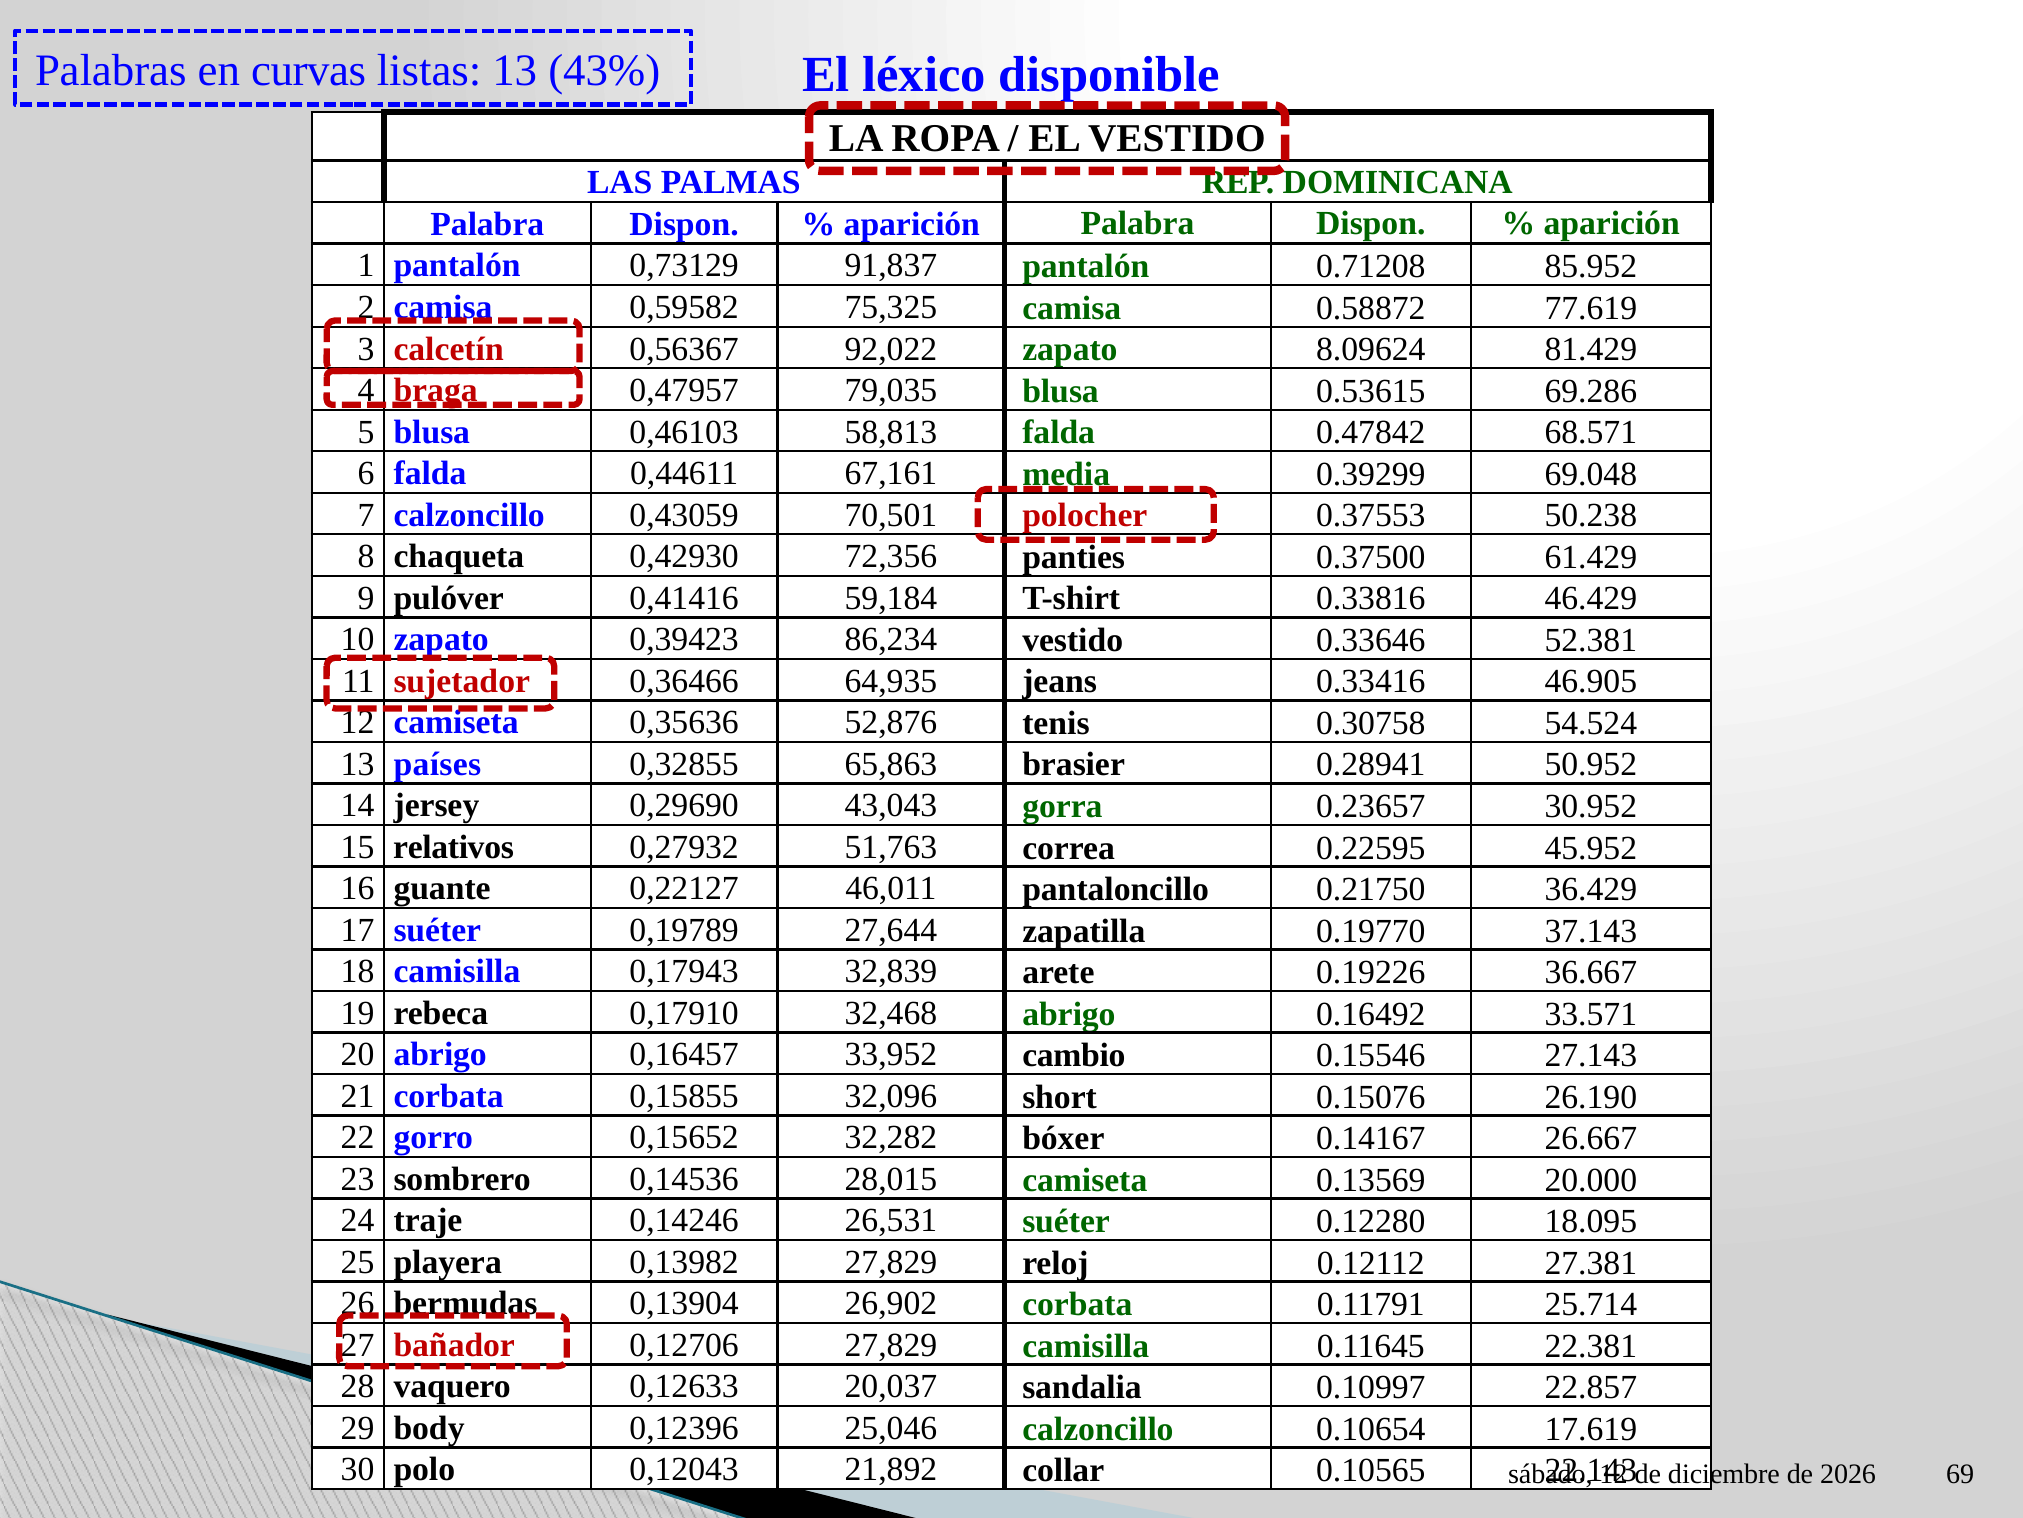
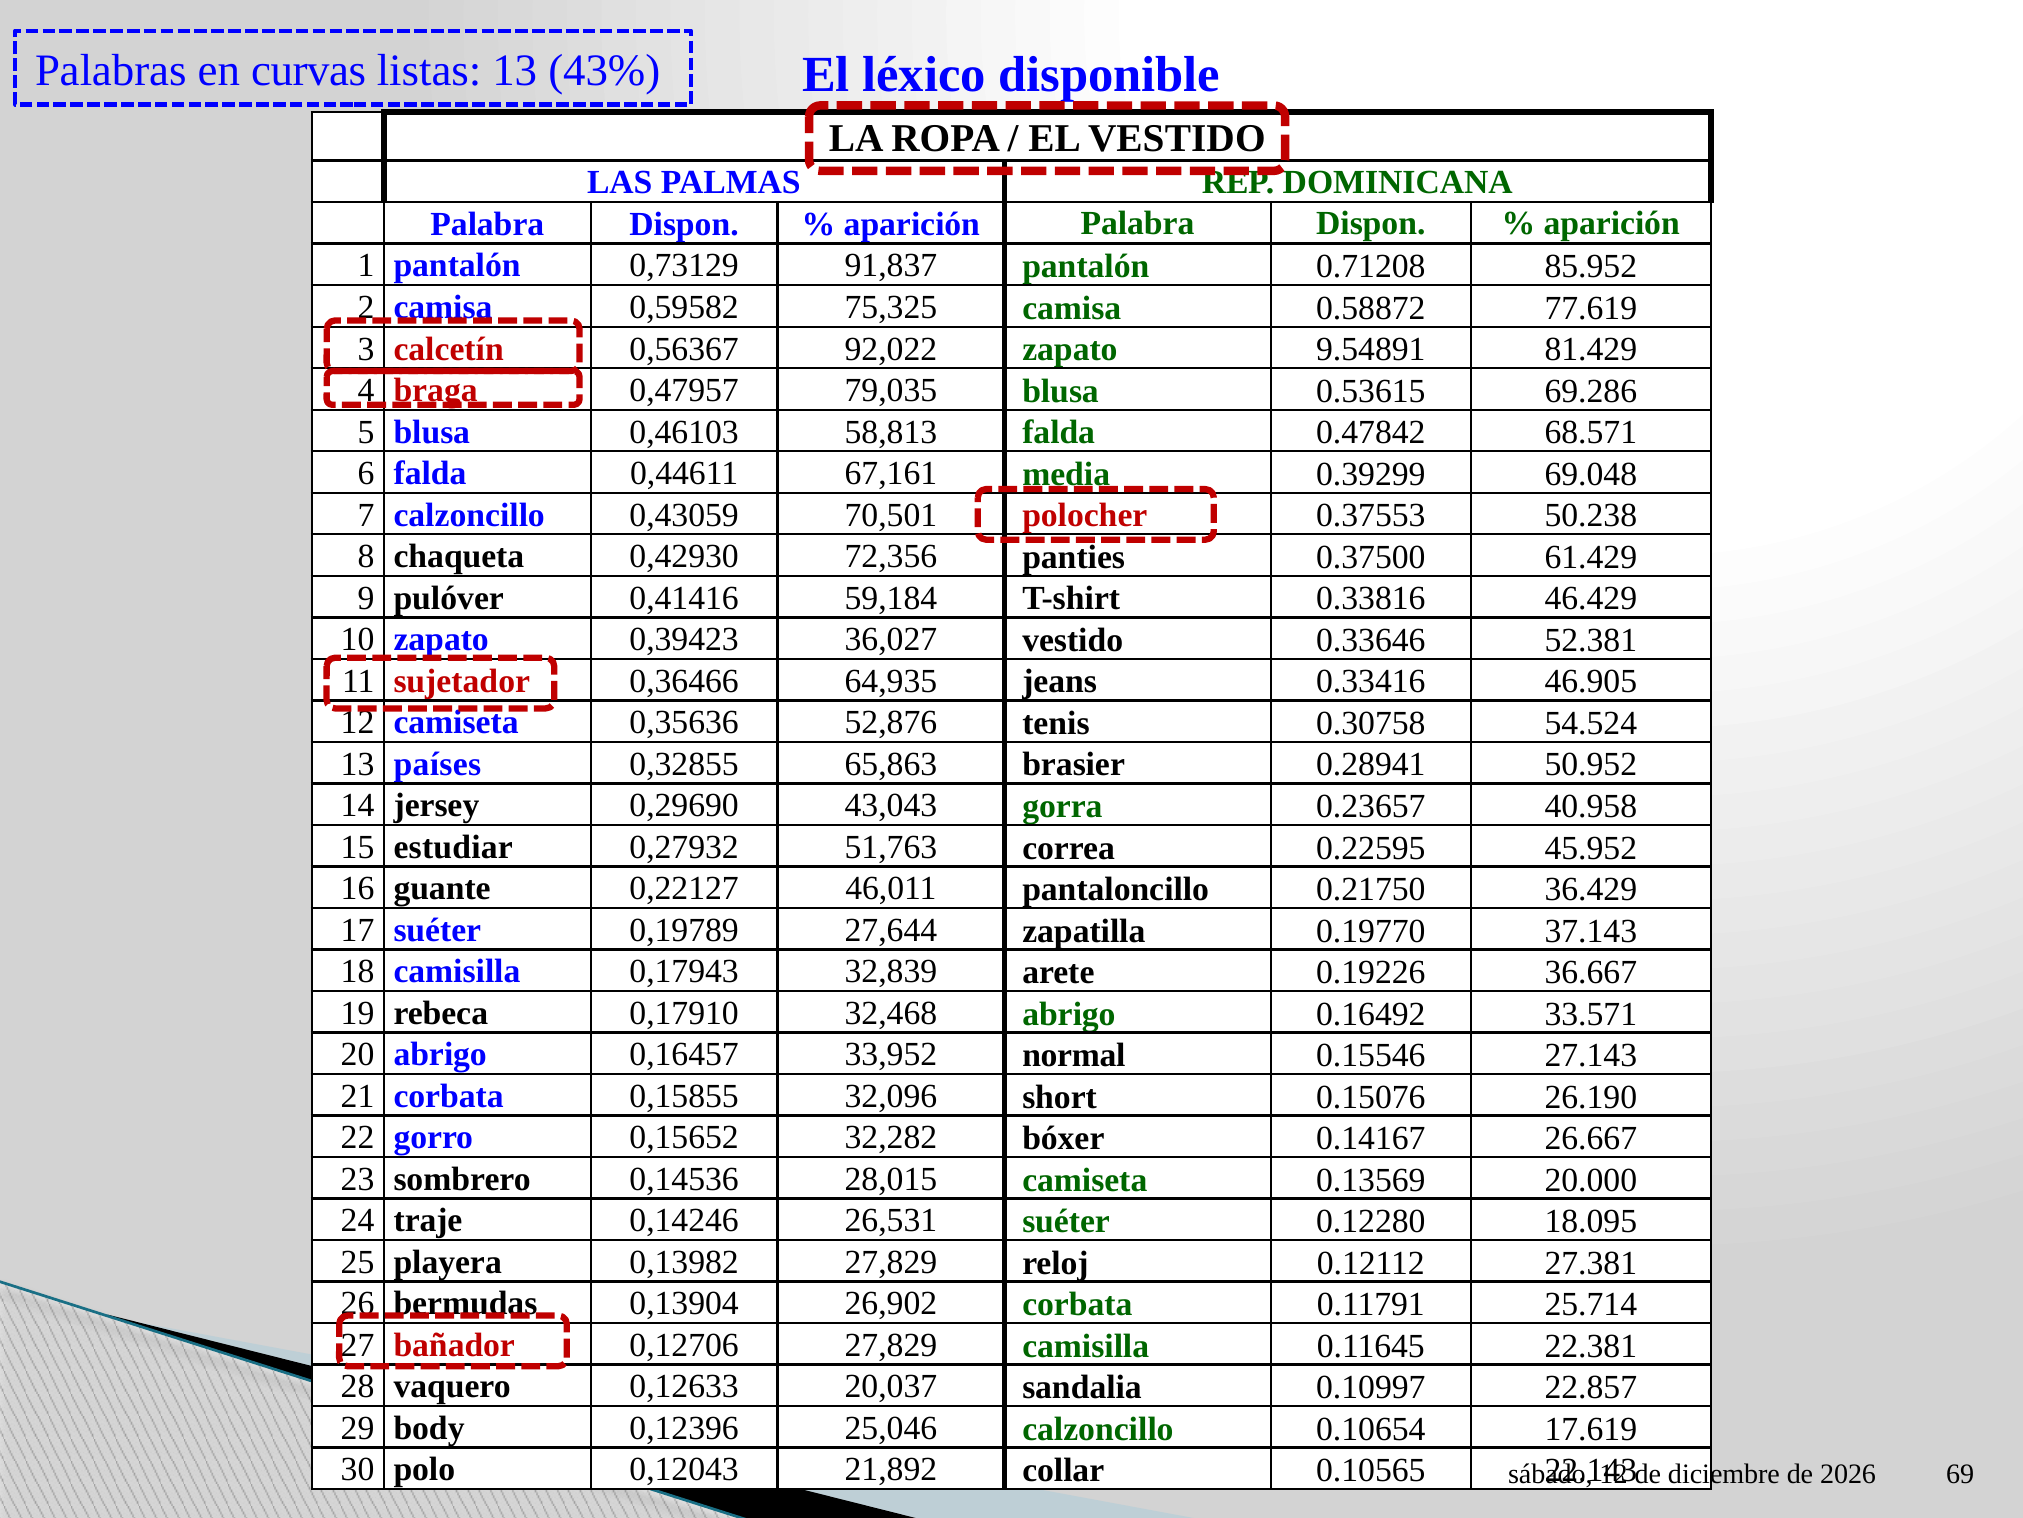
8.09624: 8.09624 -> 9.54891
86,234: 86,234 -> 36,027
30.952: 30.952 -> 40.958
relativos: relativos -> estudiar
cambio: cambio -> normal
